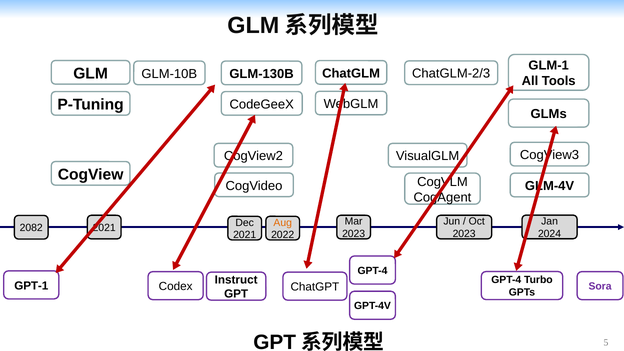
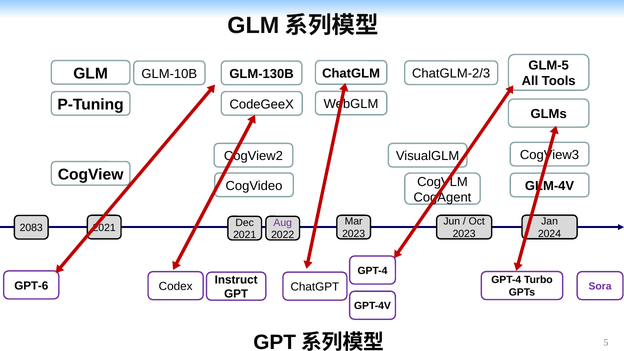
GLM-1: GLM-1 -> GLM-5
Aug colour: orange -> purple
2082: 2082 -> 2083
GPT-1: GPT-1 -> GPT-6
